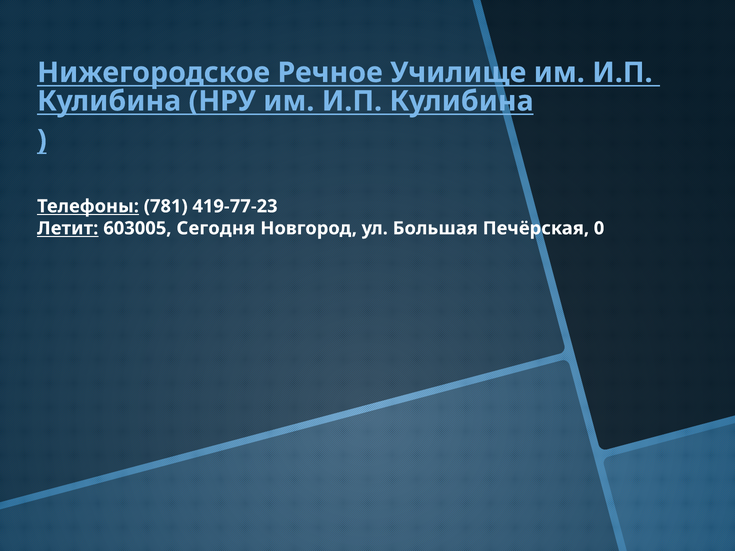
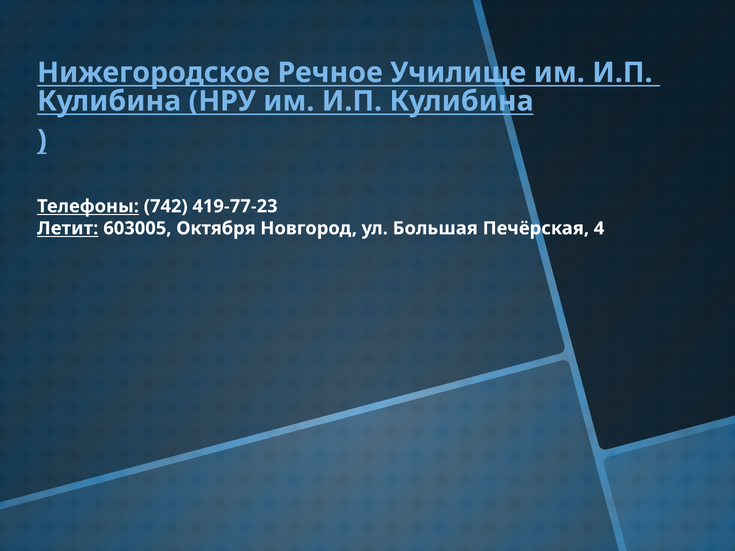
781: 781 -> 742
Сегодня: Сегодня -> Октября
0: 0 -> 4
